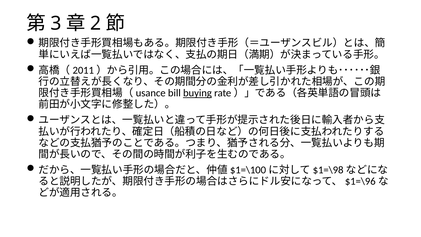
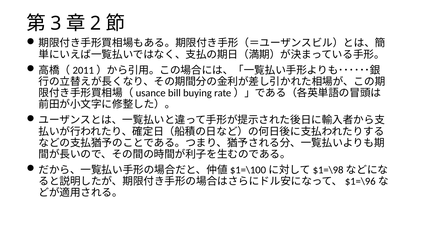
buying underline: present -> none
